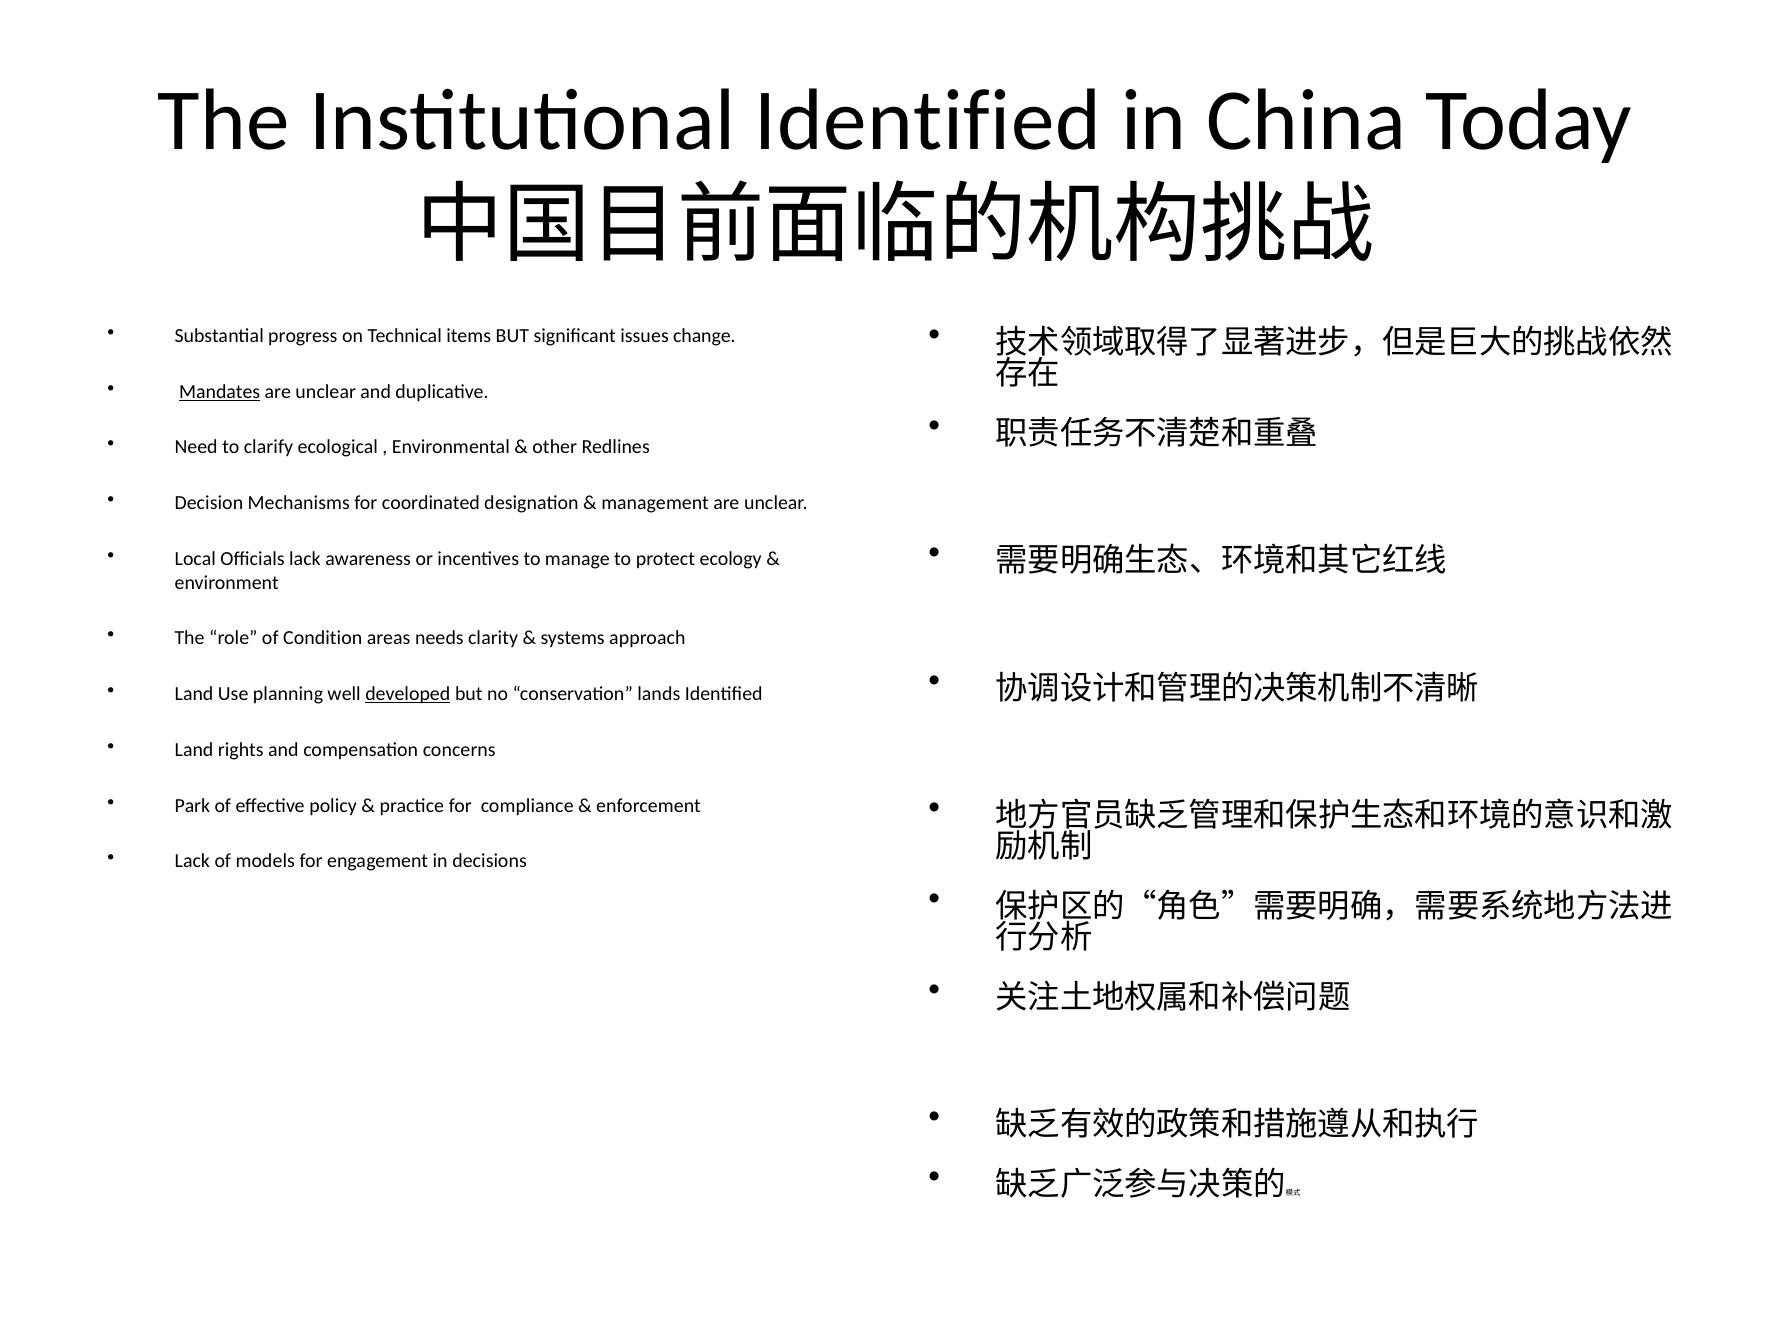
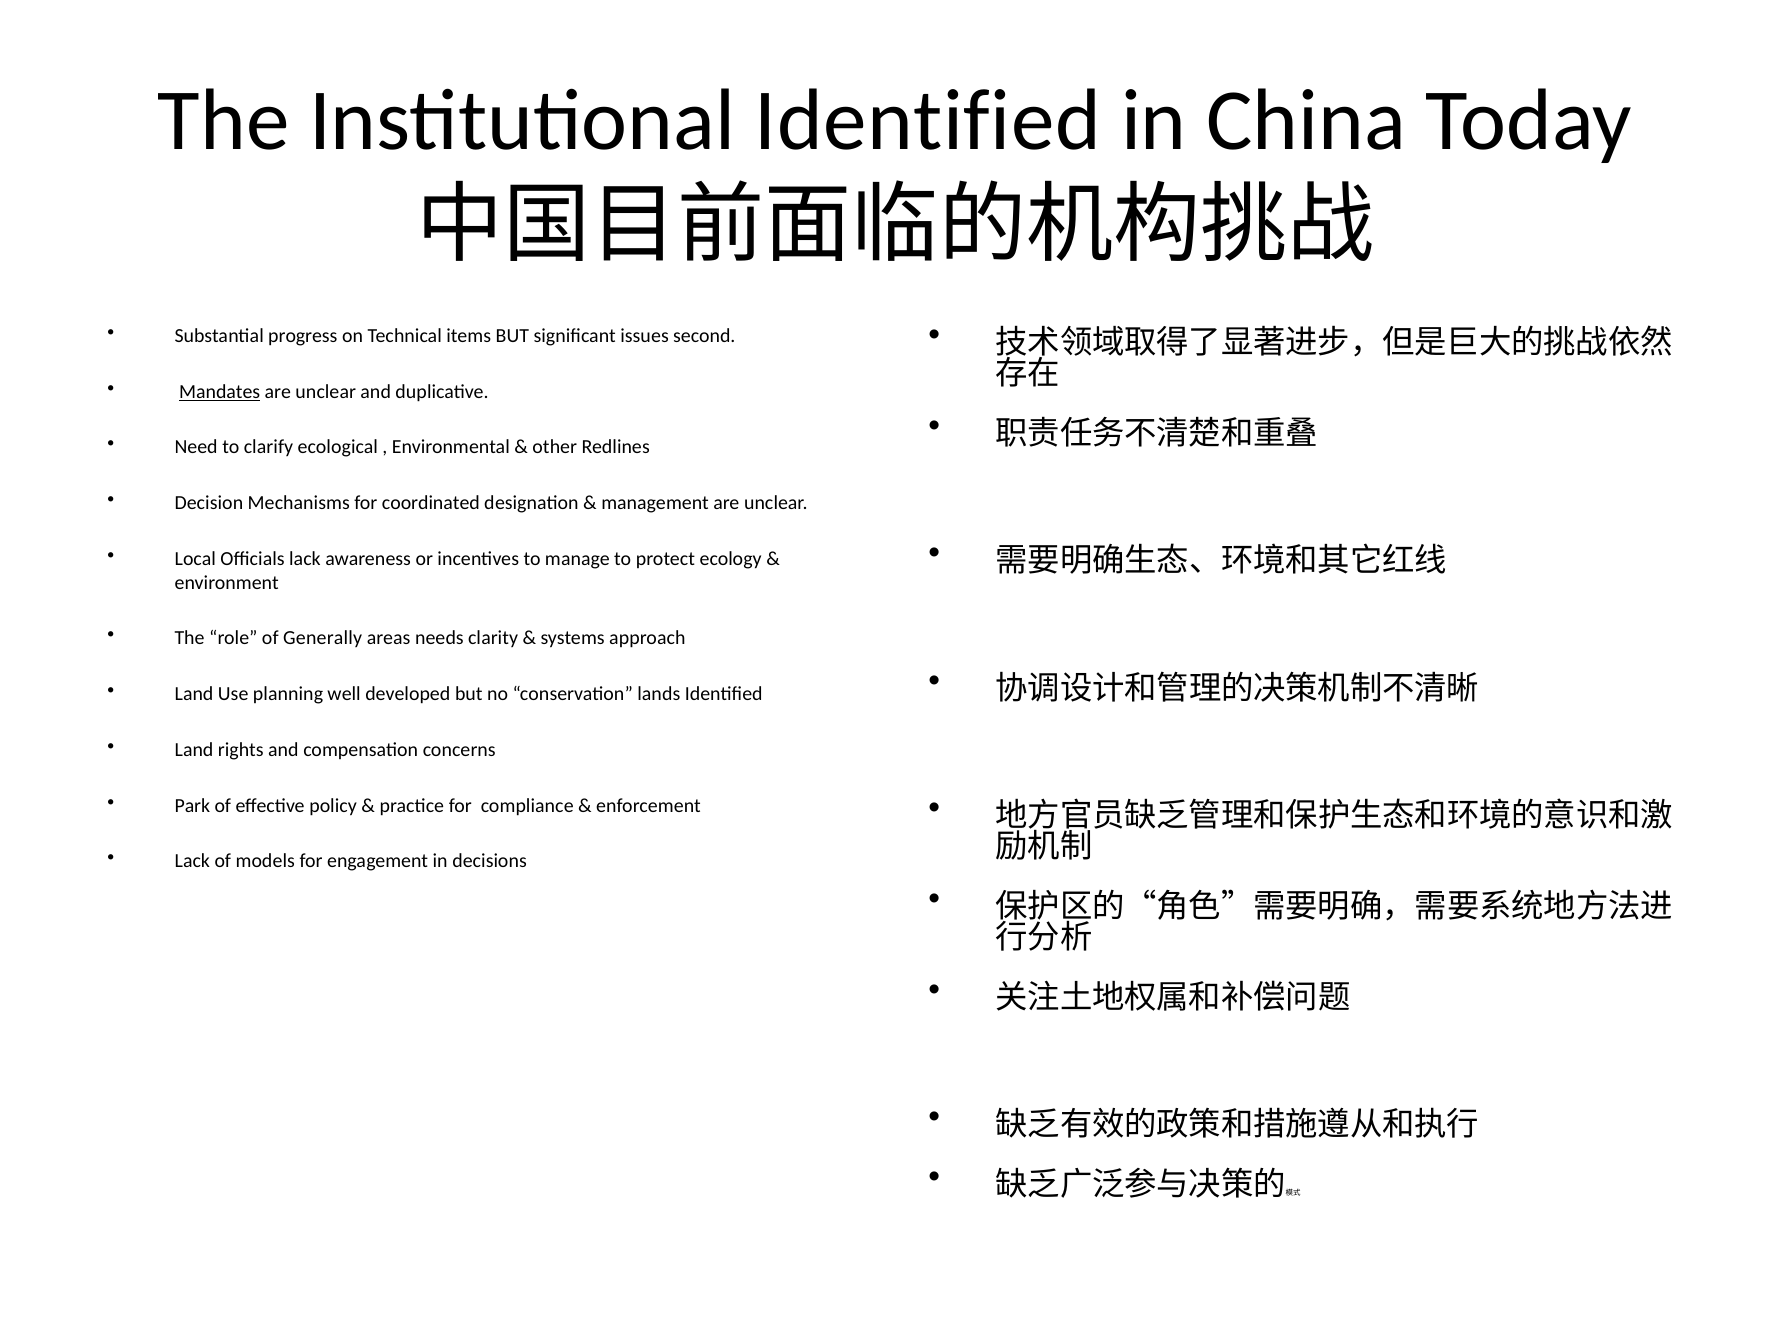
change: change -> second
Condition: Condition -> Generally
developed underline: present -> none
